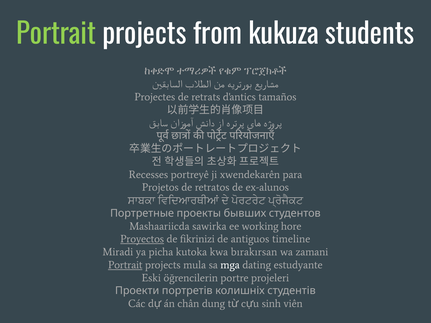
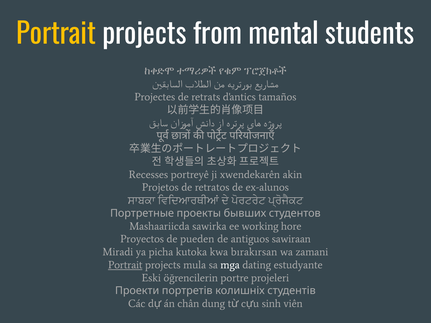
Portrait at (56, 34) colour: light green -> yellow
kukuza: kukuza -> mental
para: para -> akin
Proyectos underline: present -> none
fikrinizi: fikrinizi -> pueden
timeline: timeline -> sawiraan
